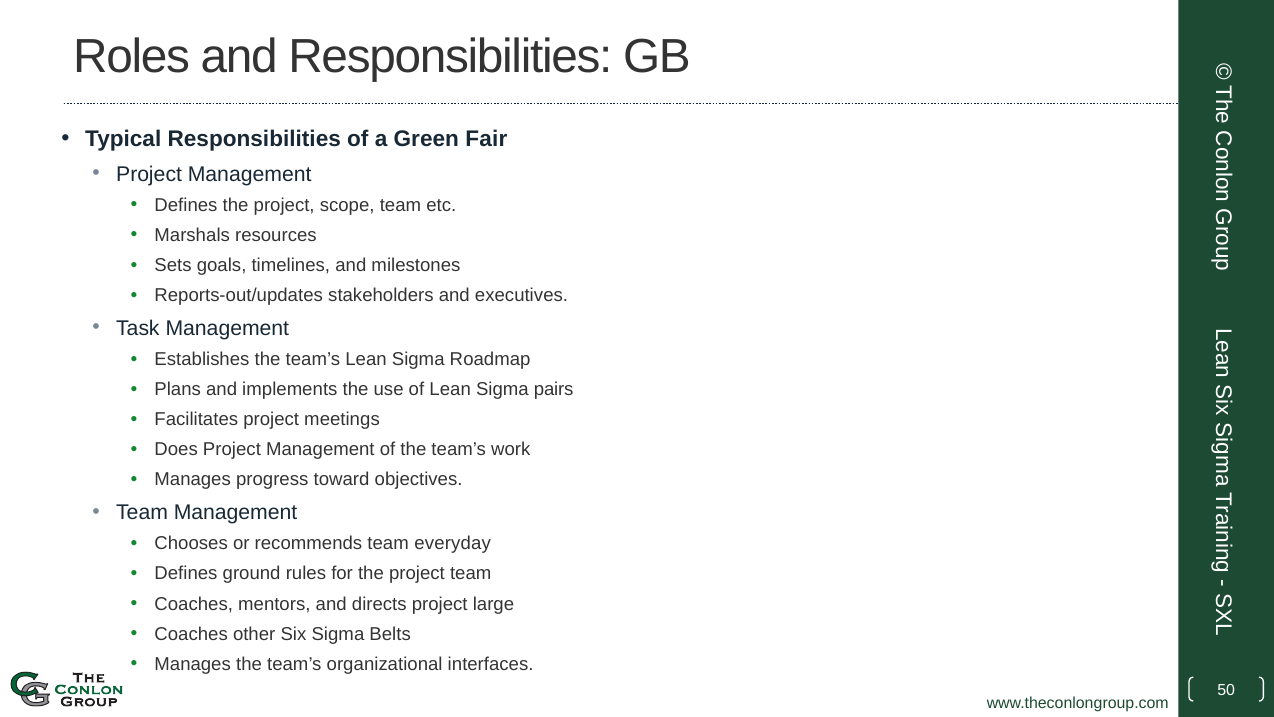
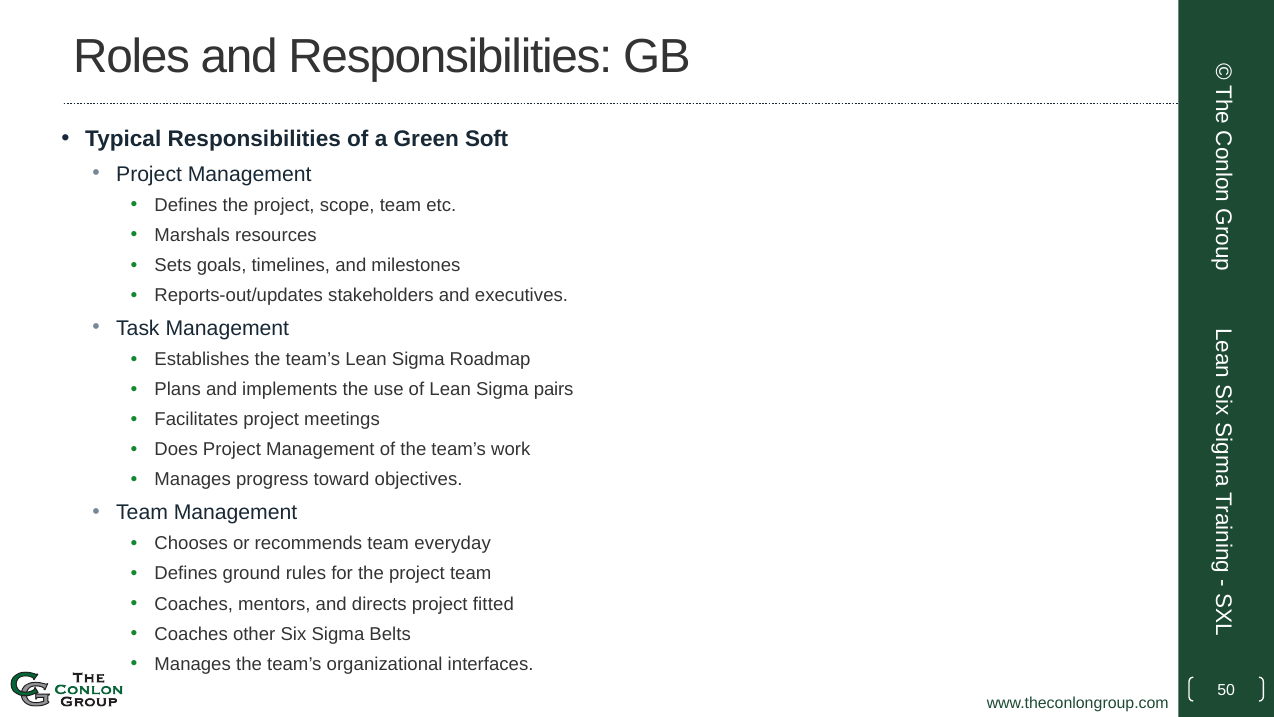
Fair: Fair -> Soft
large: large -> fitted
